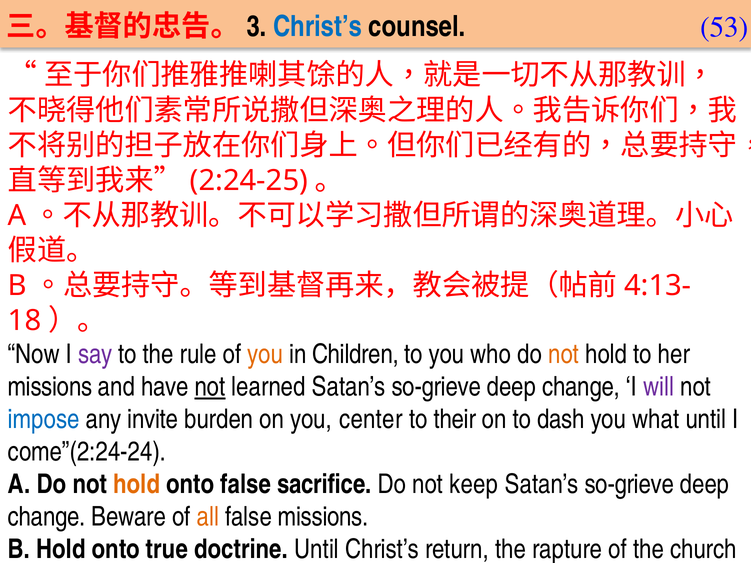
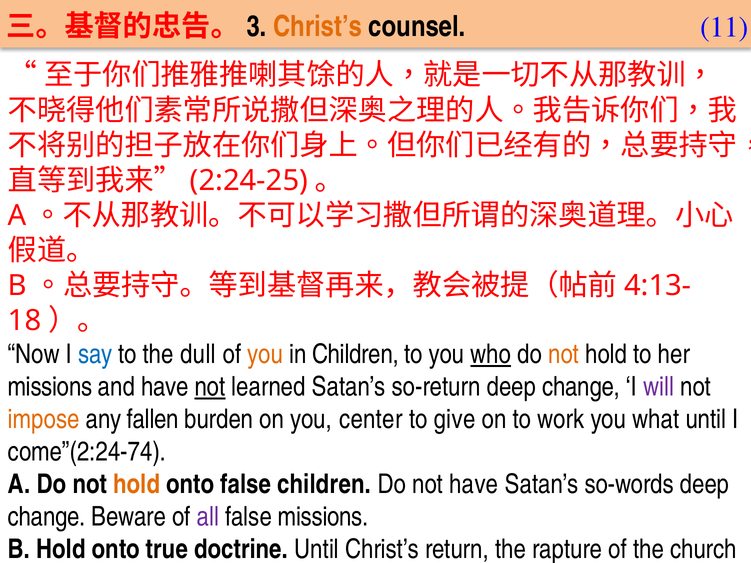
Christ’s at (318, 27) colour: blue -> orange
53: 53 -> 11
say colour: purple -> blue
rule: rule -> dull
who underline: none -> present
learned Satan’s so-grieve: so-grieve -> so-return
impose colour: blue -> orange
invite: invite -> fallen
their: their -> give
dash: dash -> work
come”(2:24-24: come”(2:24-24 -> come”(2:24-74
false sacrifice: sacrifice -> children
not keep: keep -> have
so-grieve at (629, 485): so-grieve -> so-words
all colour: orange -> purple
